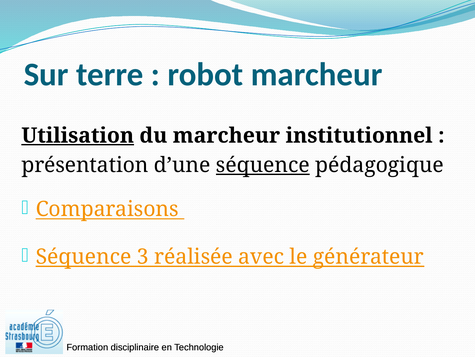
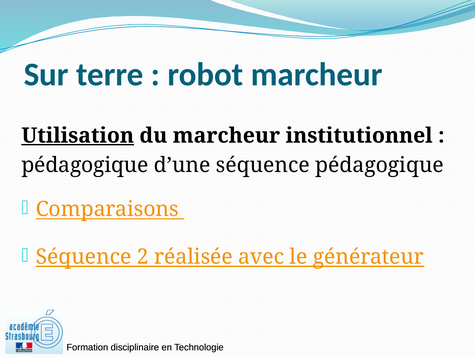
présentation at (85, 165): présentation -> pédagogique
séquence at (263, 165) underline: present -> none
3: 3 -> 2
